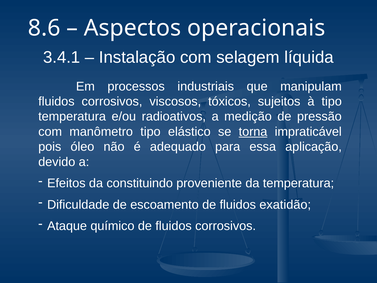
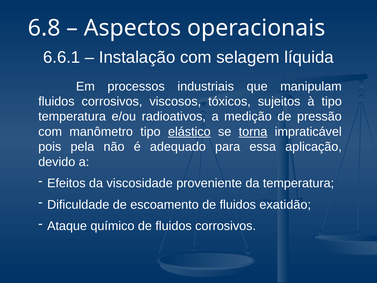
8.6: 8.6 -> 6.8
3.4.1: 3.4.1 -> 6.6.1
elástico underline: none -> present
óleo: óleo -> pela
constituindo: constituindo -> viscosidade
